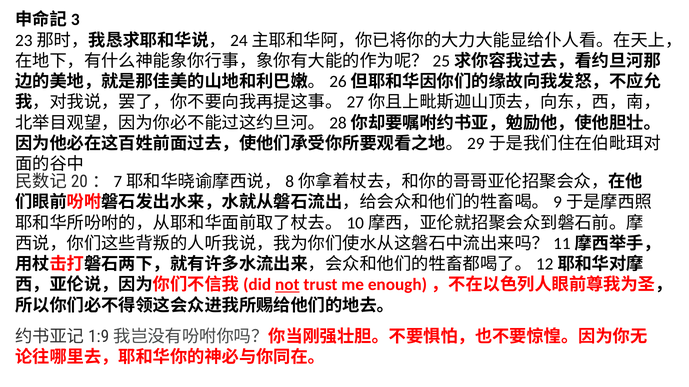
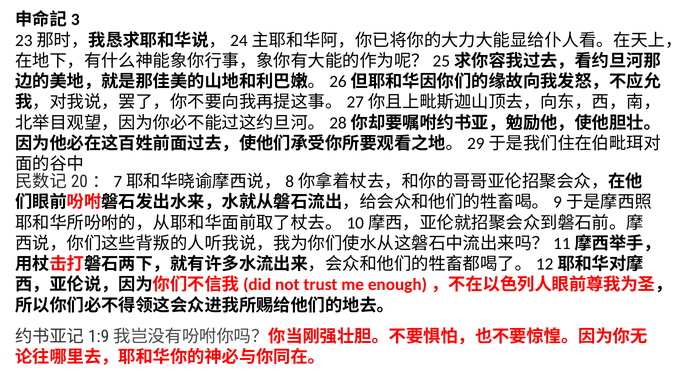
not underline: present -> none
